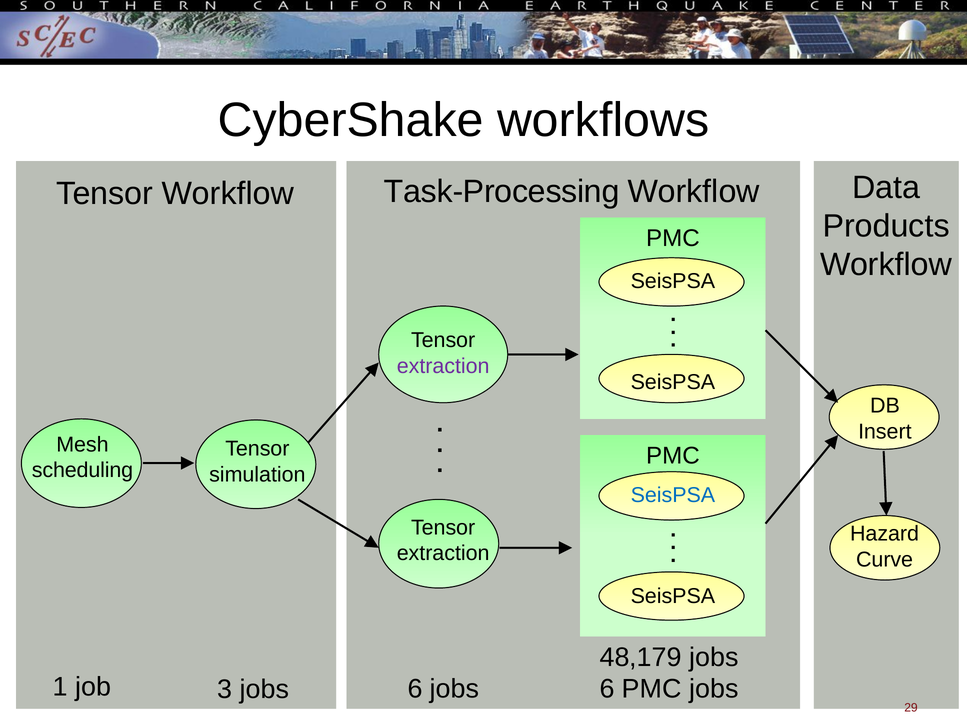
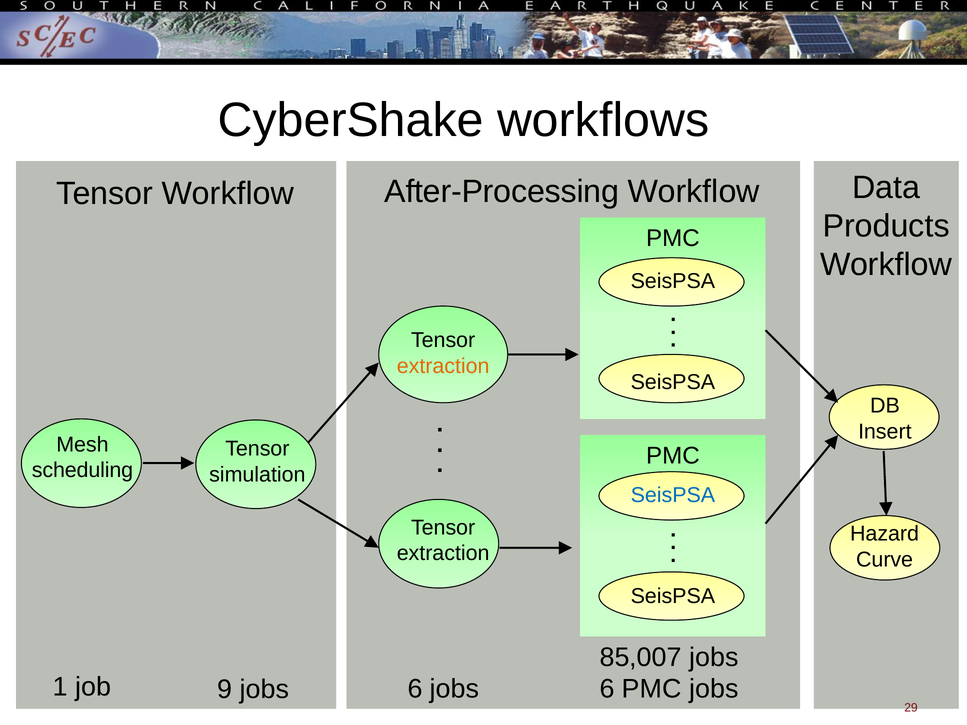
Task-Processing: Task-Processing -> After-Processing
extraction at (443, 366) colour: purple -> orange
48,179: 48,179 -> 85,007
3: 3 -> 9
